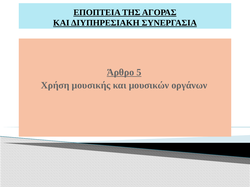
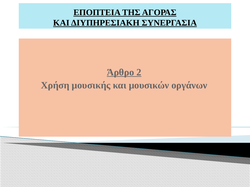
5: 5 -> 2
